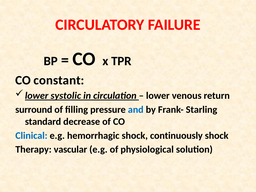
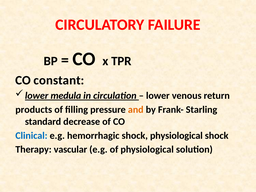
systolic: systolic -> medula
surround: surround -> products
and colour: blue -> orange
shock continuously: continuously -> physiological
